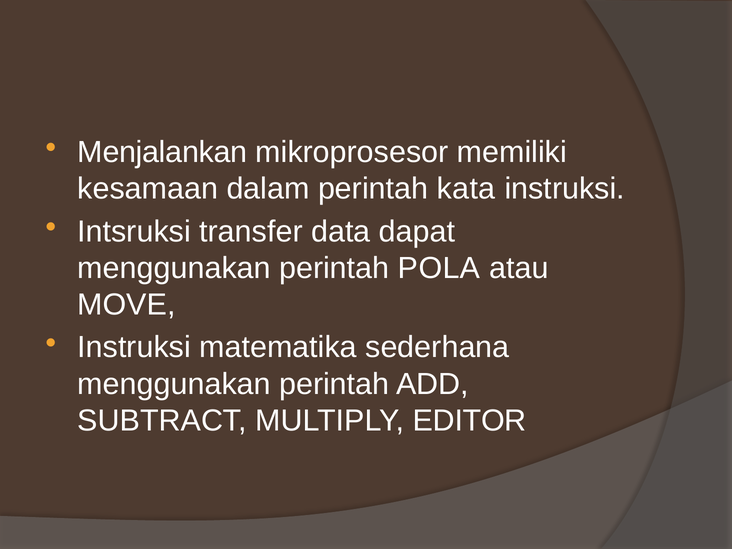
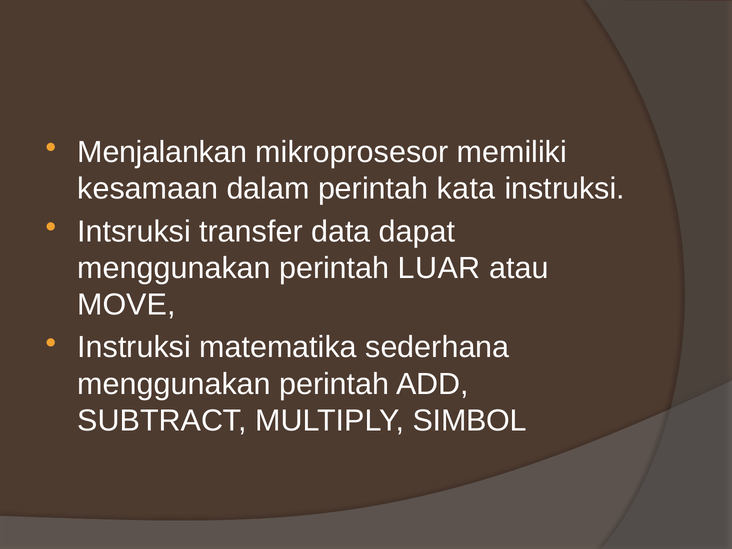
POLA: POLA -> LUAR
EDITOR: EDITOR -> SIMBOL
